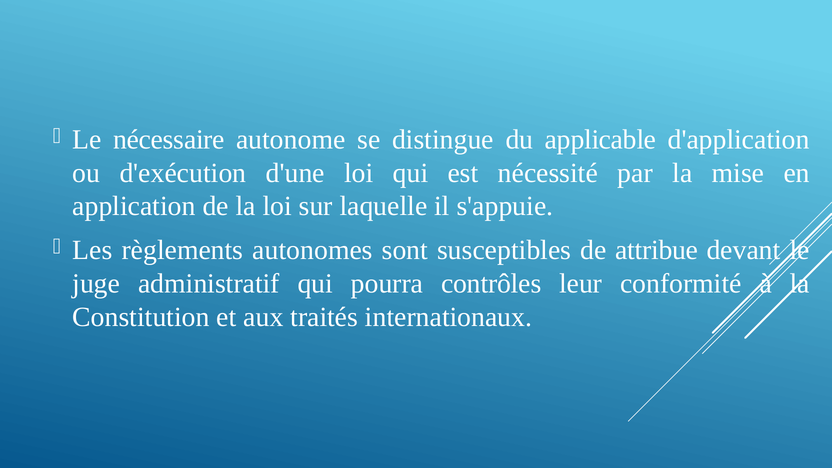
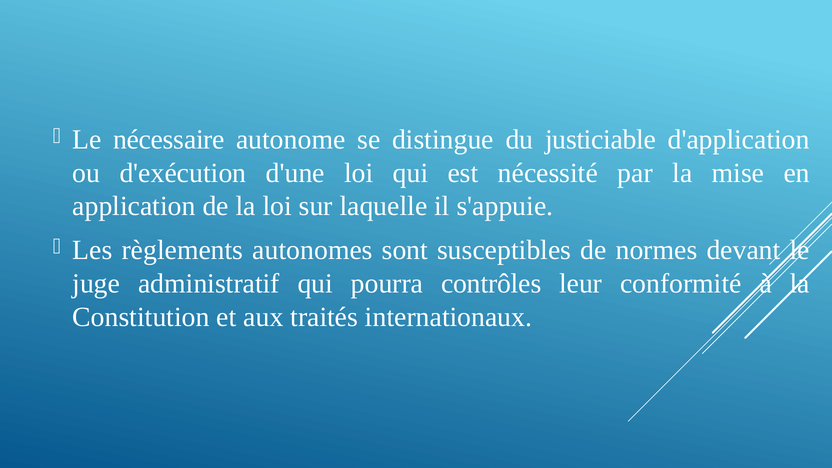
applicable: applicable -> justiciable
attribue: attribue -> normes
